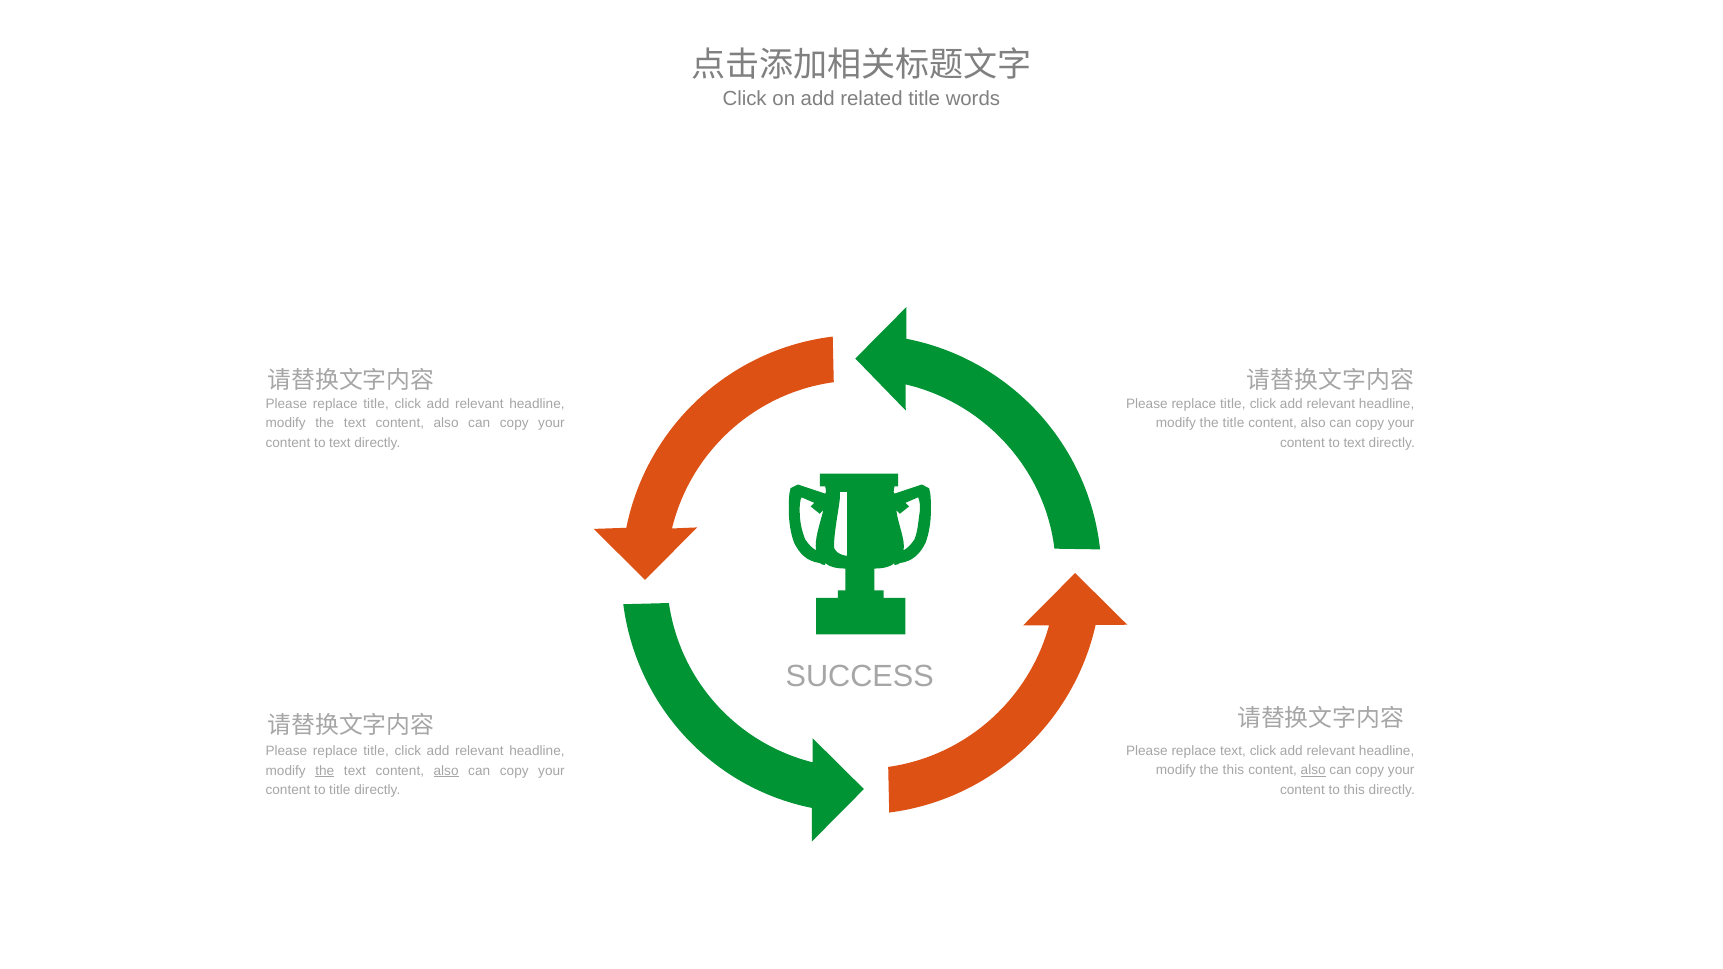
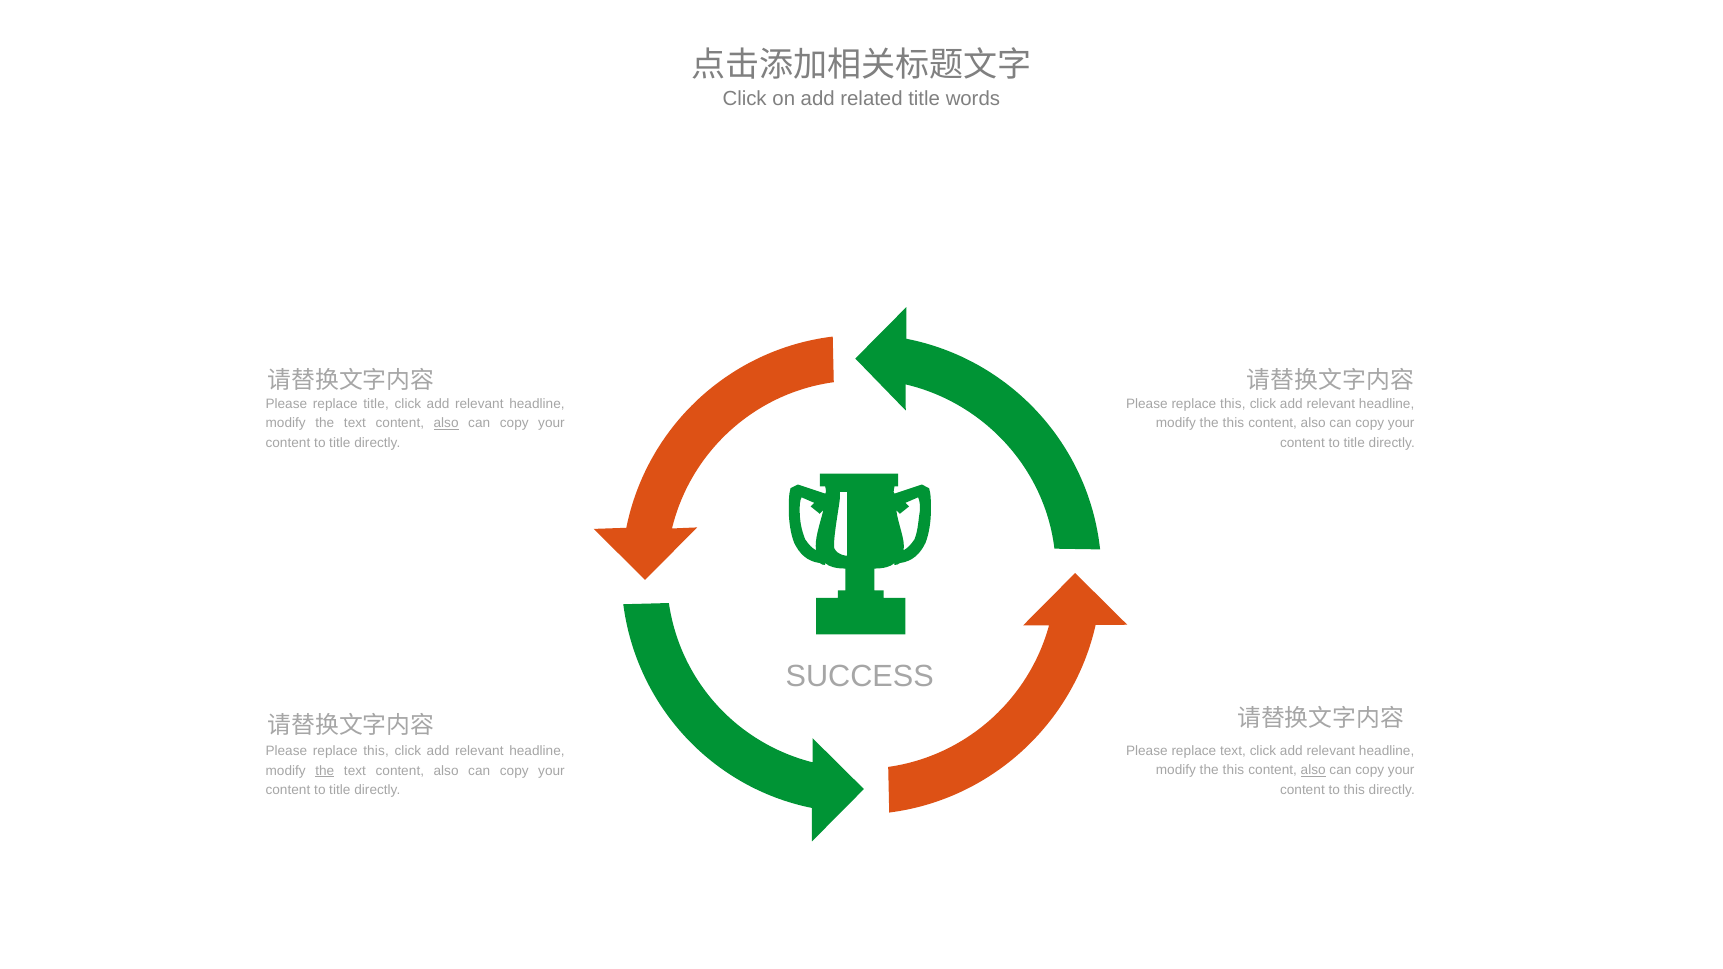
title at (1233, 404): title -> this
also at (446, 423) underline: none -> present
title at (1233, 423): title -> this
text at (340, 443): text -> title
text at (1354, 443): text -> title
title at (376, 751): title -> this
also at (446, 771) underline: present -> none
